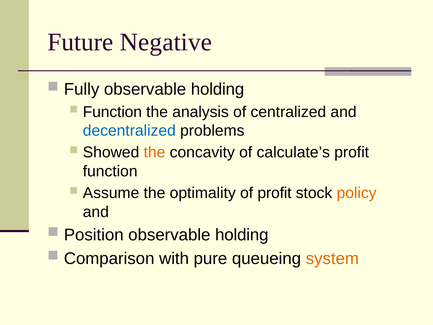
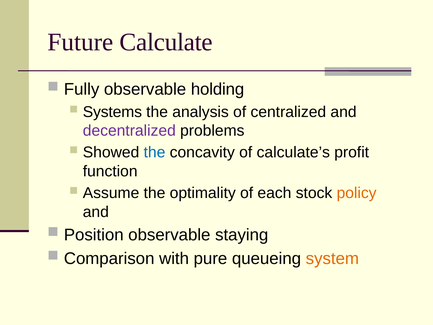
Negative: Negative -> Calculate
Function at (112, 112): Function -> Systems
decentralized colour: blue -> purple
the at (155, 152) colour: orange -> blue
of profit: profit -> each
holding at (242, 235): holding -> staying
